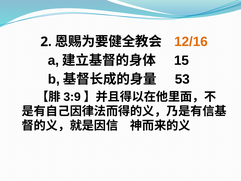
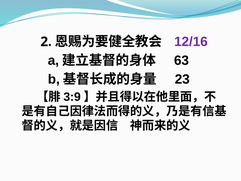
12/16 colour: orange -> purple
15: 15 -> 63
53: 53 -> 23
